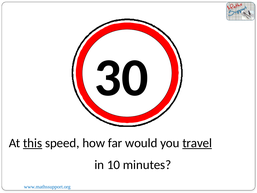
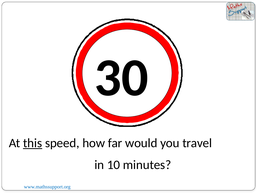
travel underline: present -> none
